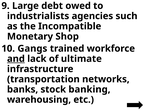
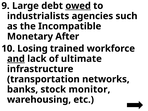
owed underline: none -> present
Shop: Shop -> After
Gangs: Gangs -> Losing
banking: banking -> monitor
